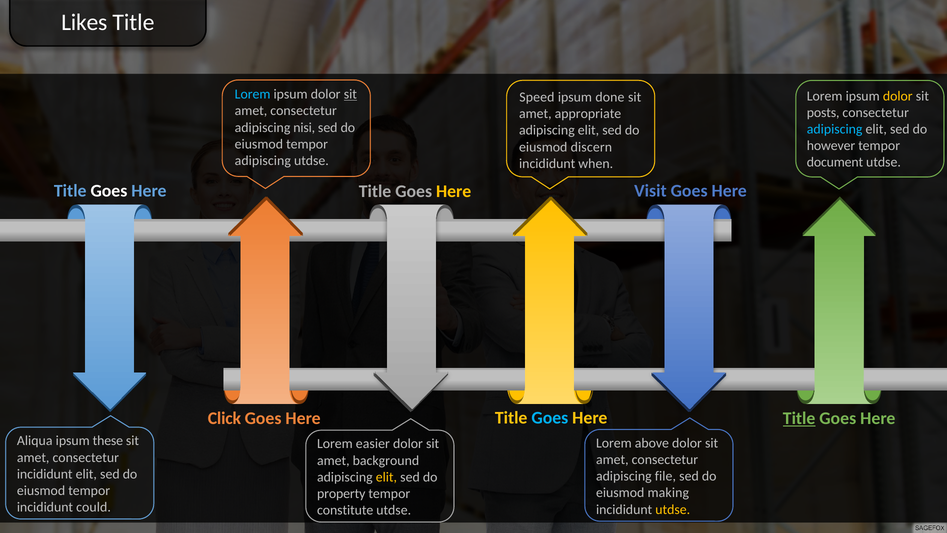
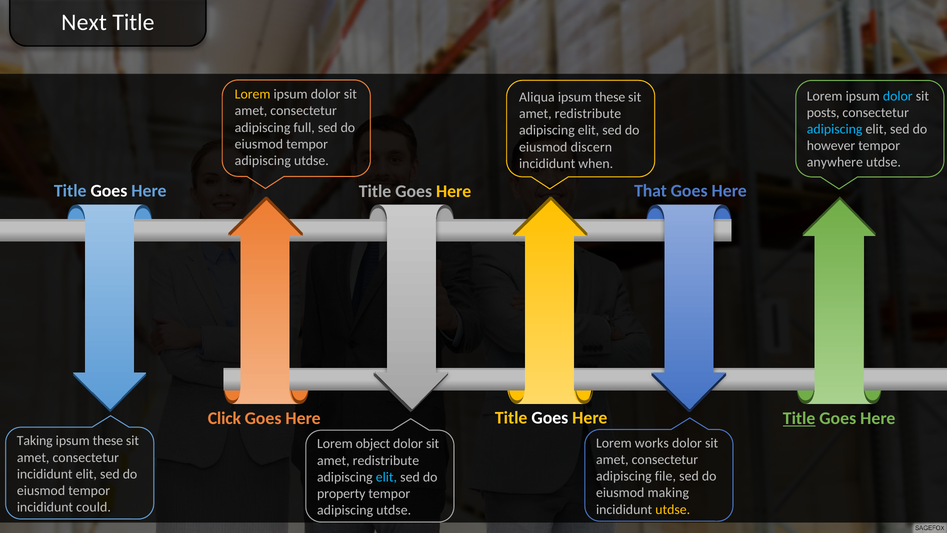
Likes: Likes -> Next
Lorem at (253, 94) colour: light blue -> yellow
sit at (350, 94) underline: present -> none
dolor at (898, 96) colour: yellow -> light blue
Speed: Speed -> Aliqua
done at (610, 97): done -> these
appropriate at (588, 114): appropriate -> redistribute
nisi: nisi -> full
document: document -> anywhere
Visit: Visit -> That
Goes at (550, 418) colour: light blue -> white
Aliqua: Aliqua -> Taking
above: above -> works
easier: easier -> object
background at (386, 460): background -> redistribute
elit at (386, 477) colour: yellow -> light blue
constitute at (345, 510): constitute -> adipiscing
